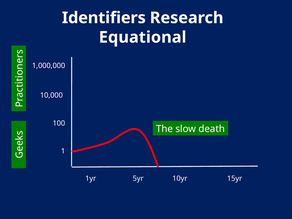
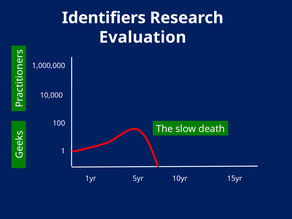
Equational: Equational -> Evaluation
